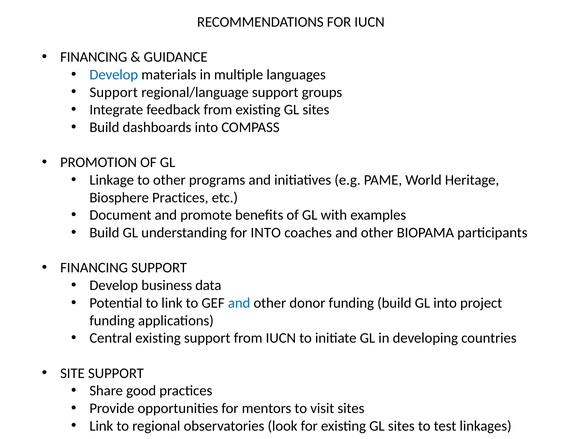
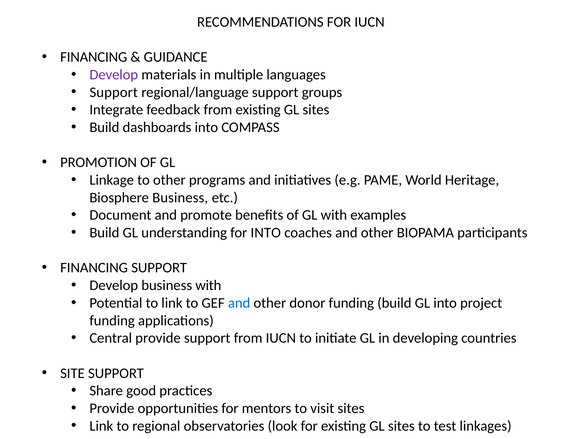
Develop at (114, 75) colour: blue -> purple
Biosphere Practices: Practices -> Business
business data: data -> with
Central existing: existing -> provide
